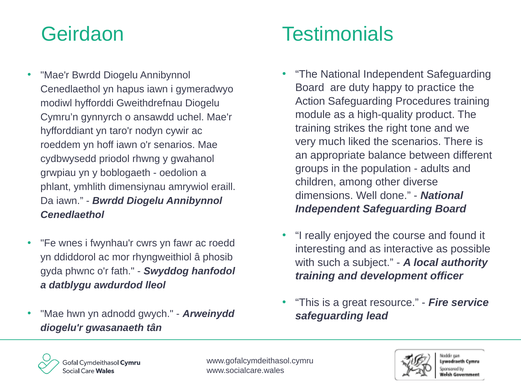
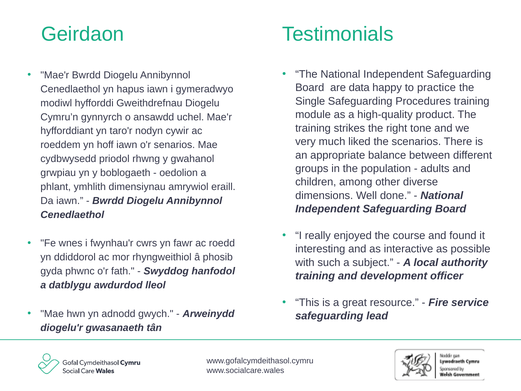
duty: duty -> data
Action: Action -> Single
